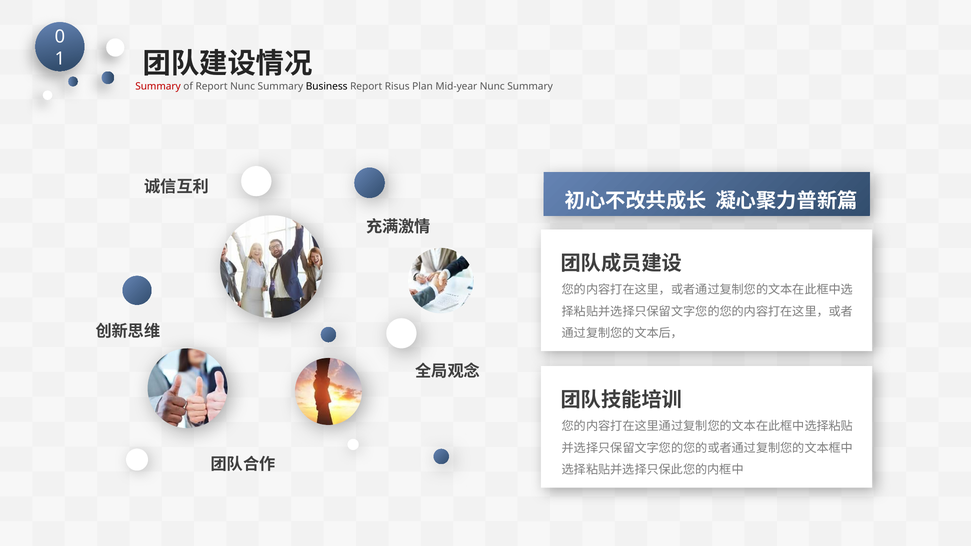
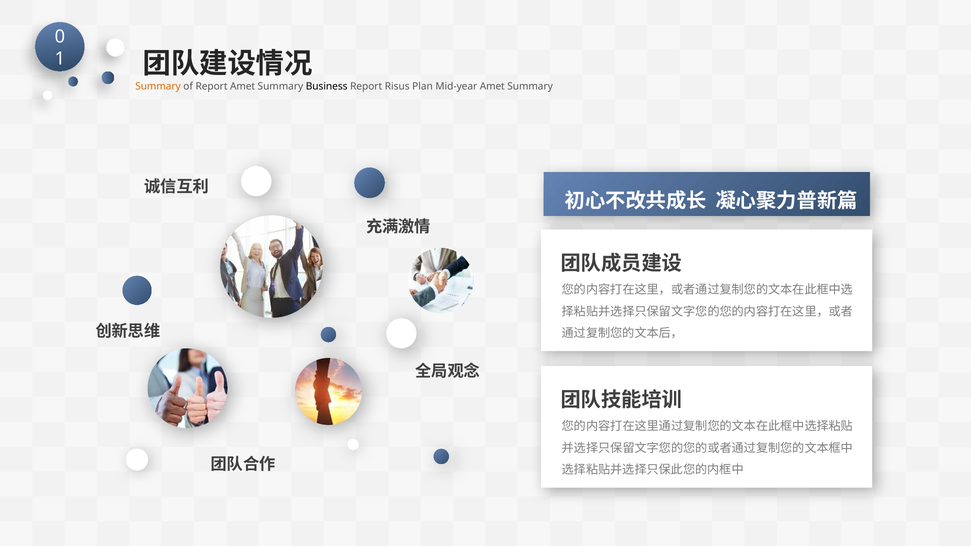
Summary at (158, 86) colour: red -> orange
Report Nunc: Nunc -> Amet
Mid-year Nunc: Nunc -> Amet
